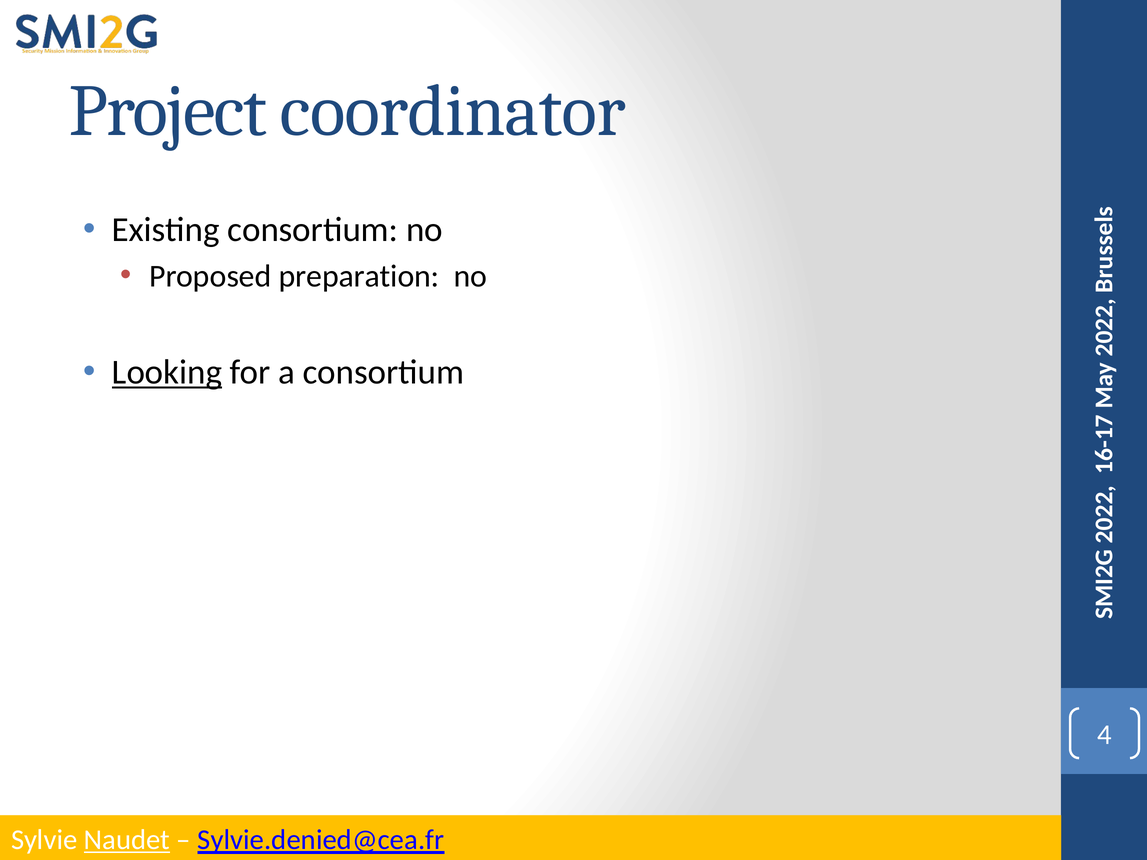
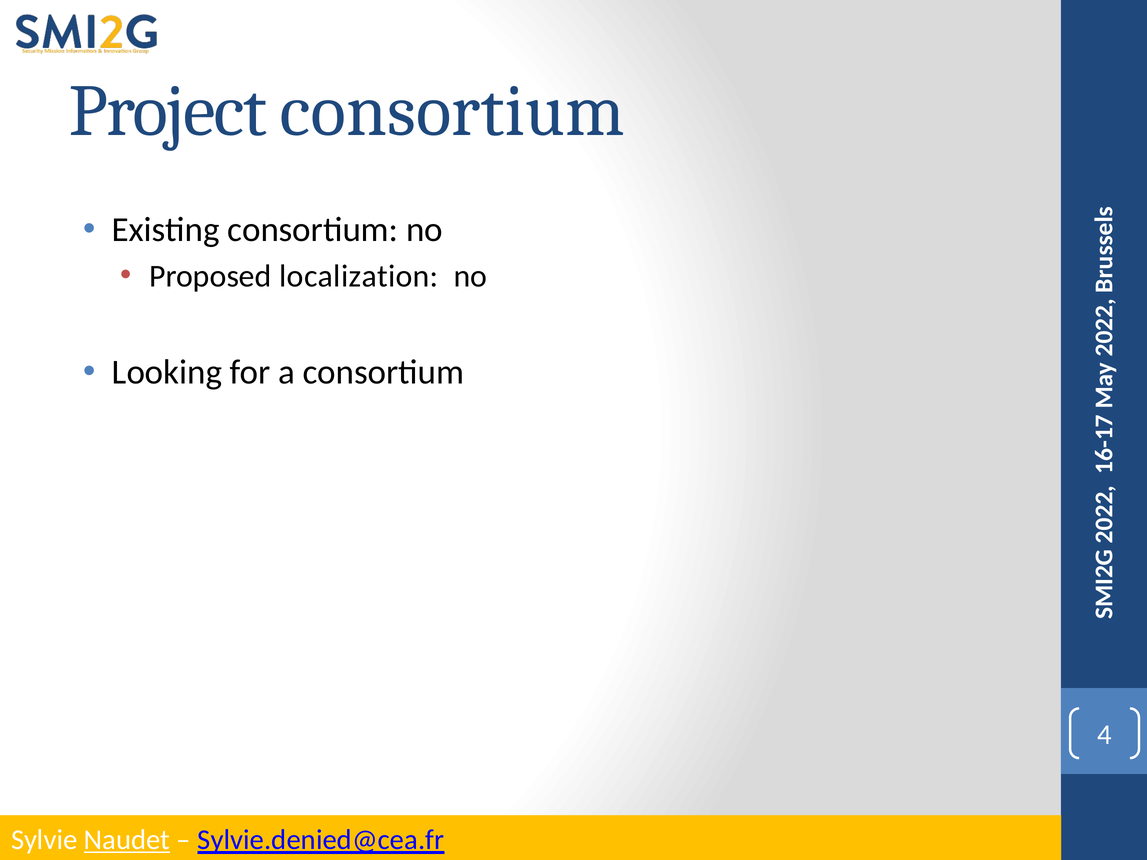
Project coordinator: coordinator -> consortium
preparation: preparation -> localization
Looking underline: present -> none
